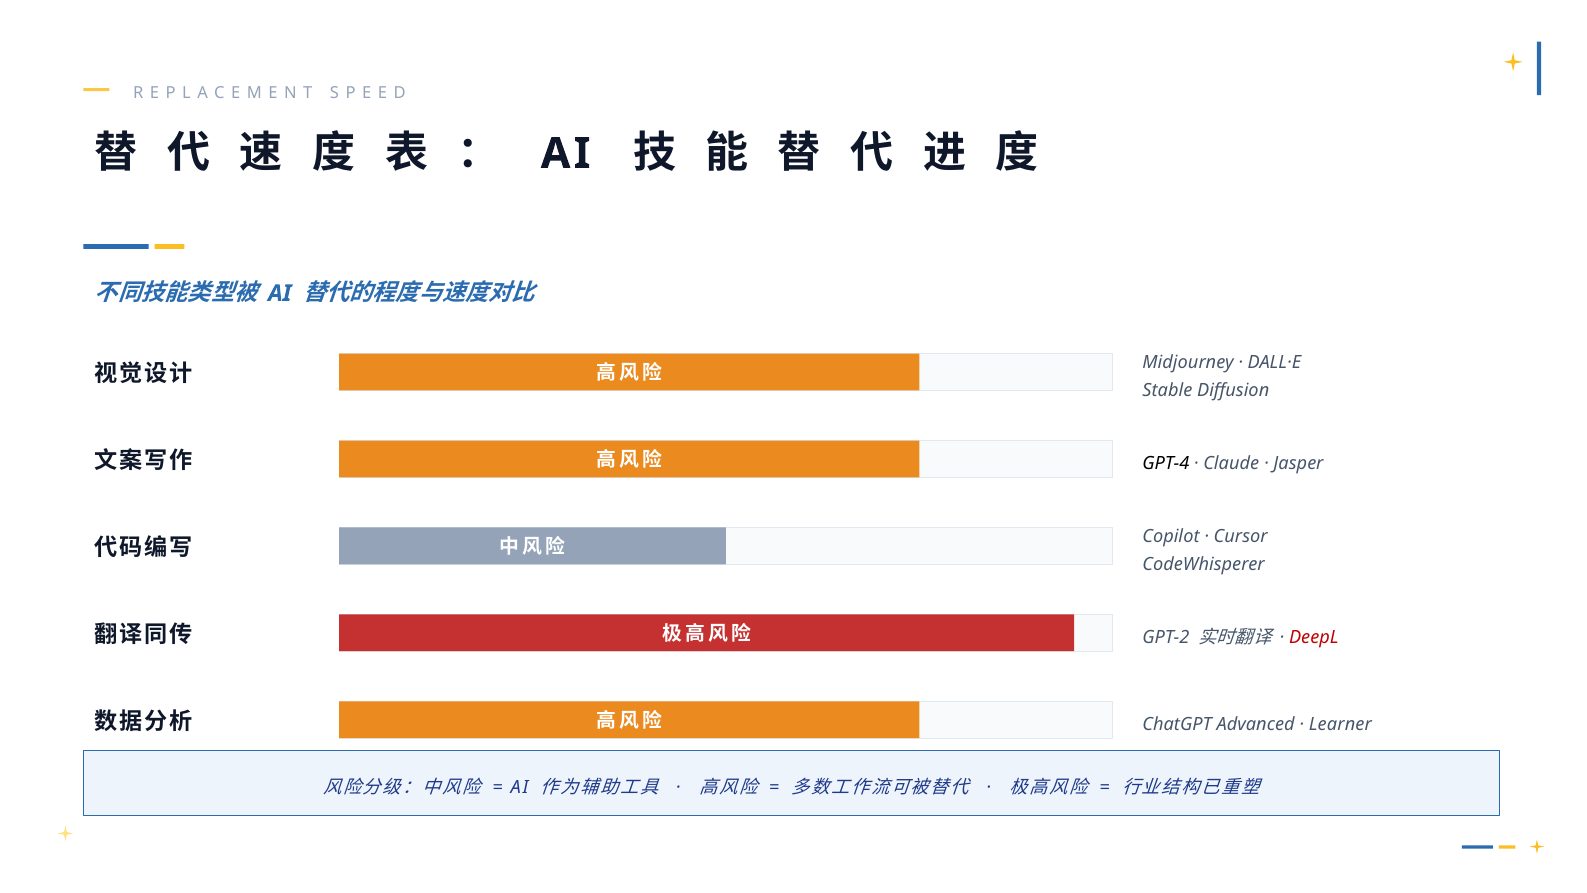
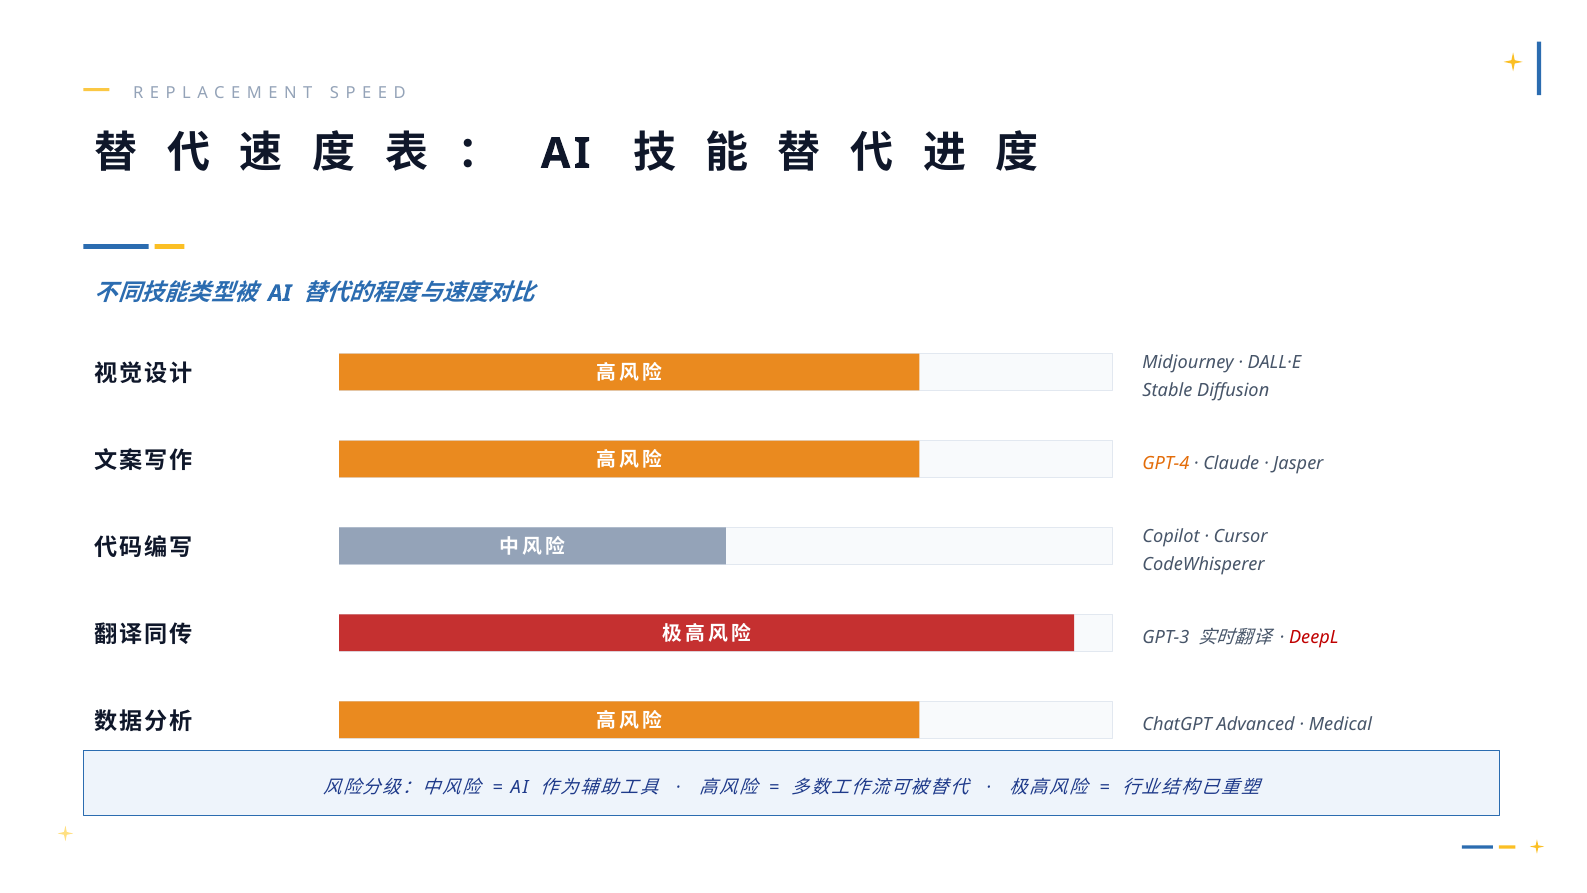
GPT-4 colour: black -> orange
GPT-2: GPT-2 -> GPT-3
Learner: Learner -> Medical
